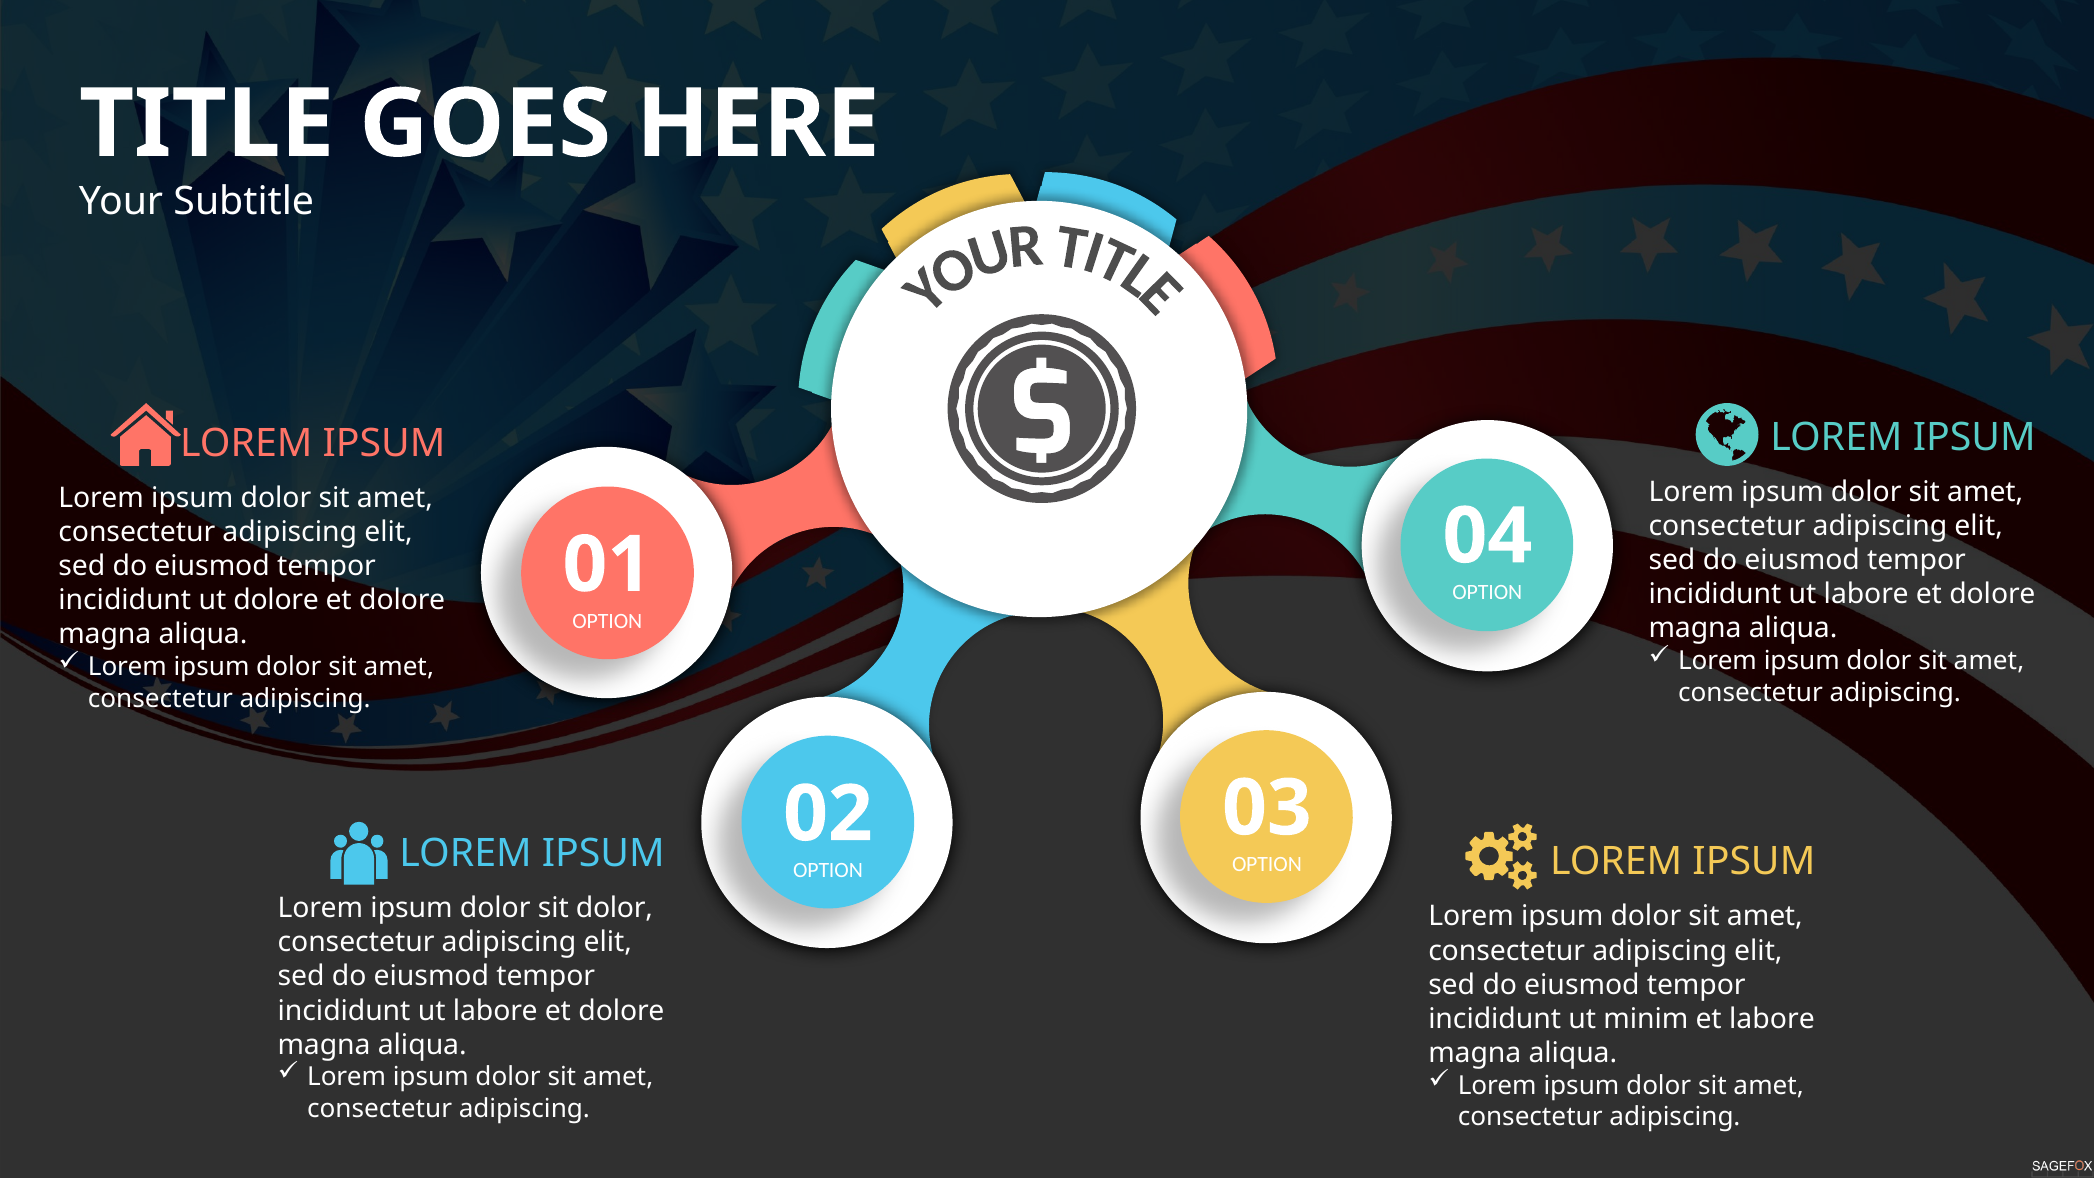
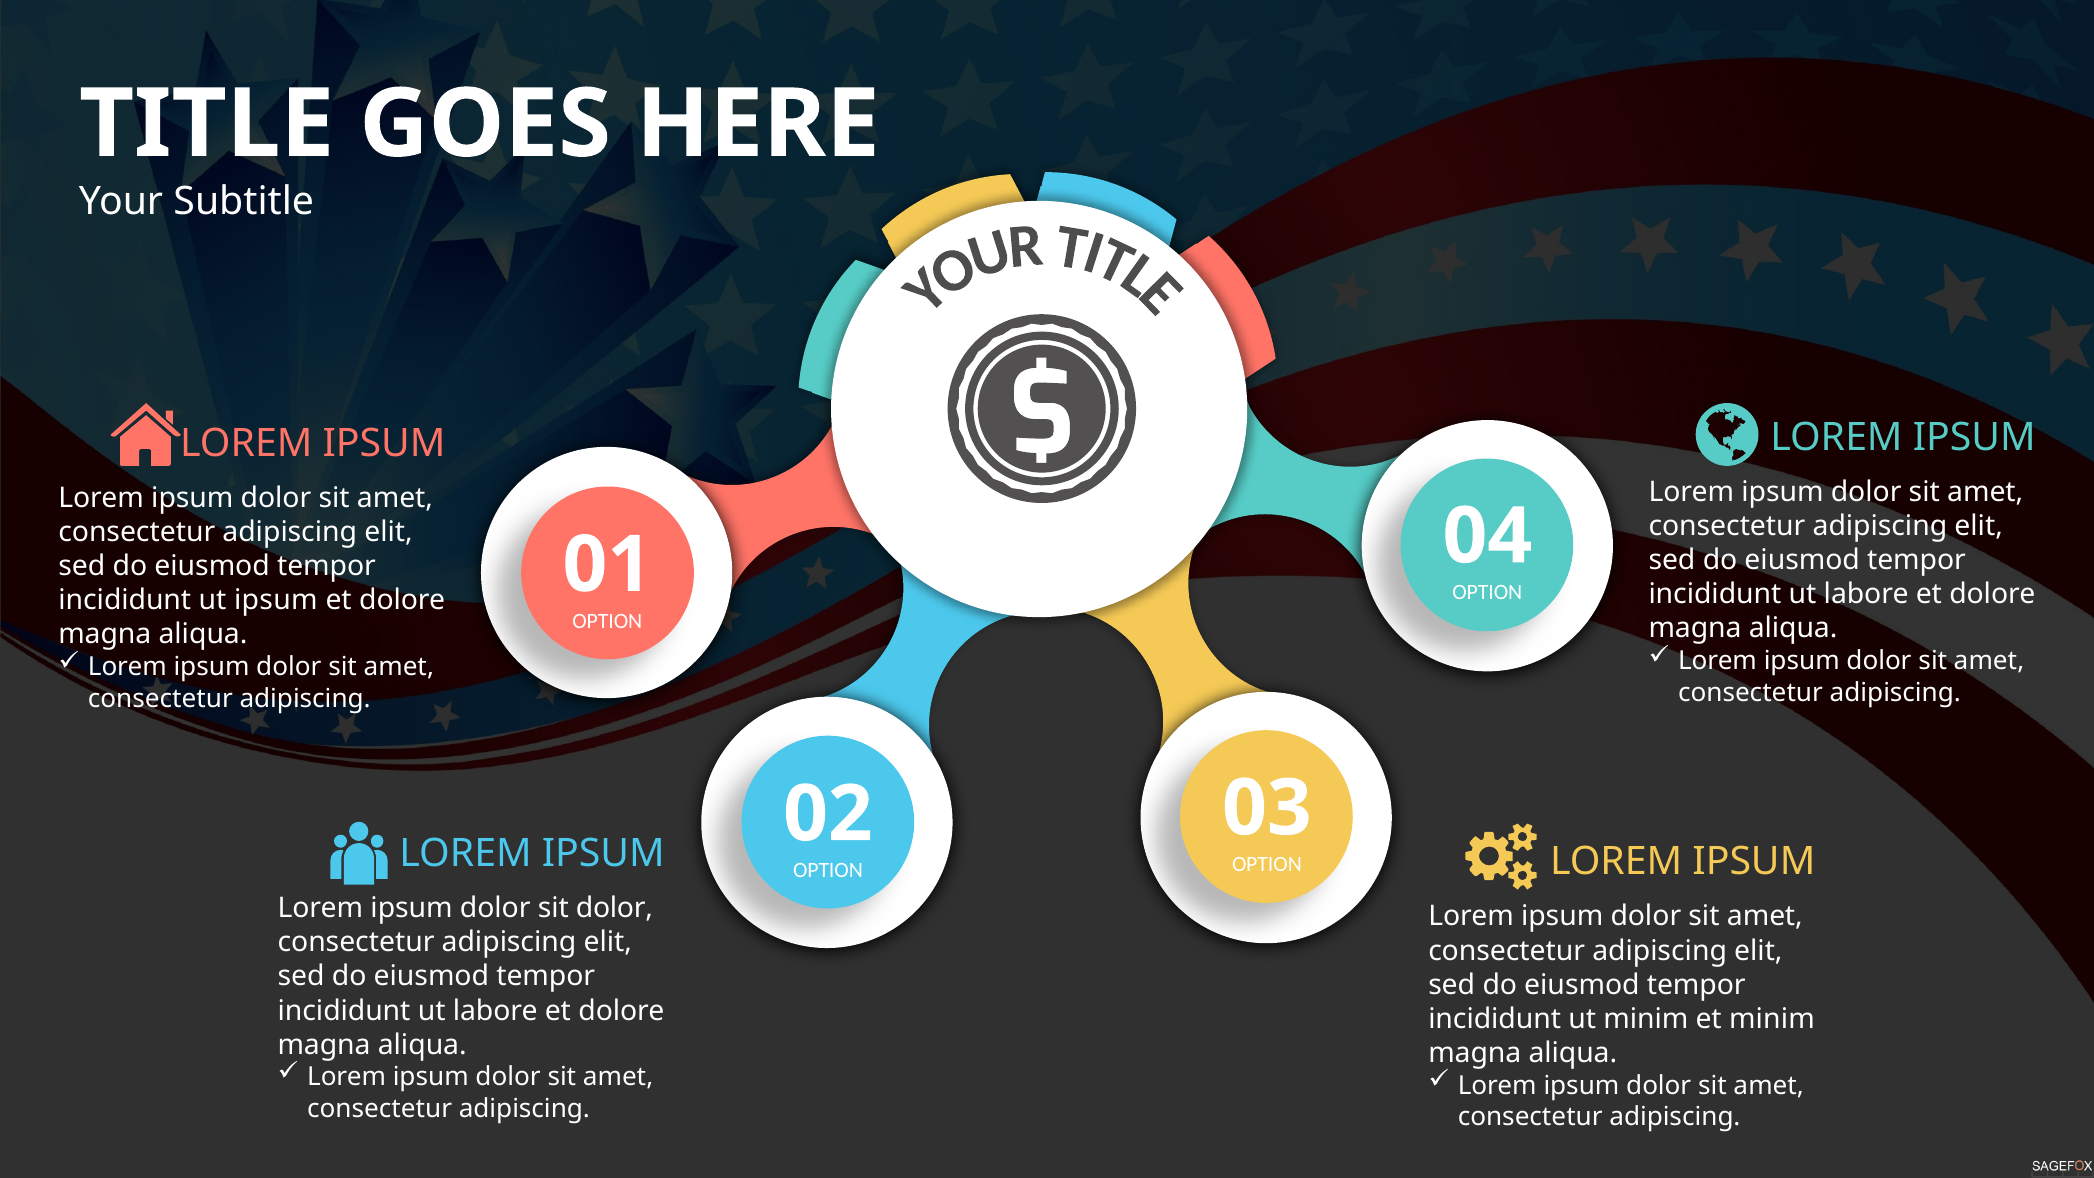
ut dolore: dolore -> ipsum
et labore: labore -> minim
